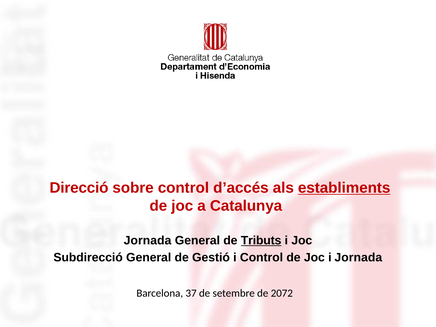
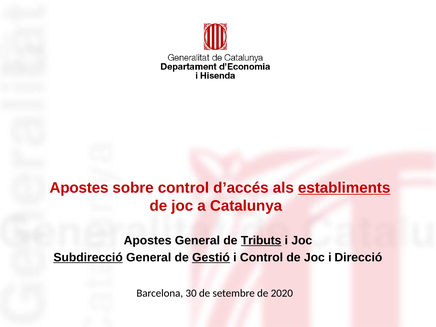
Direcció at (79, 188): Direcció -> Apostes
Jornada at (148, 240): Jornada -> Apostes
Subdirecció underline: none -> present
Gestió underline: none -> present
i Jornada: Jornada -> Direcció
37: 37 -> 30
2072: 2072 -> 2020
